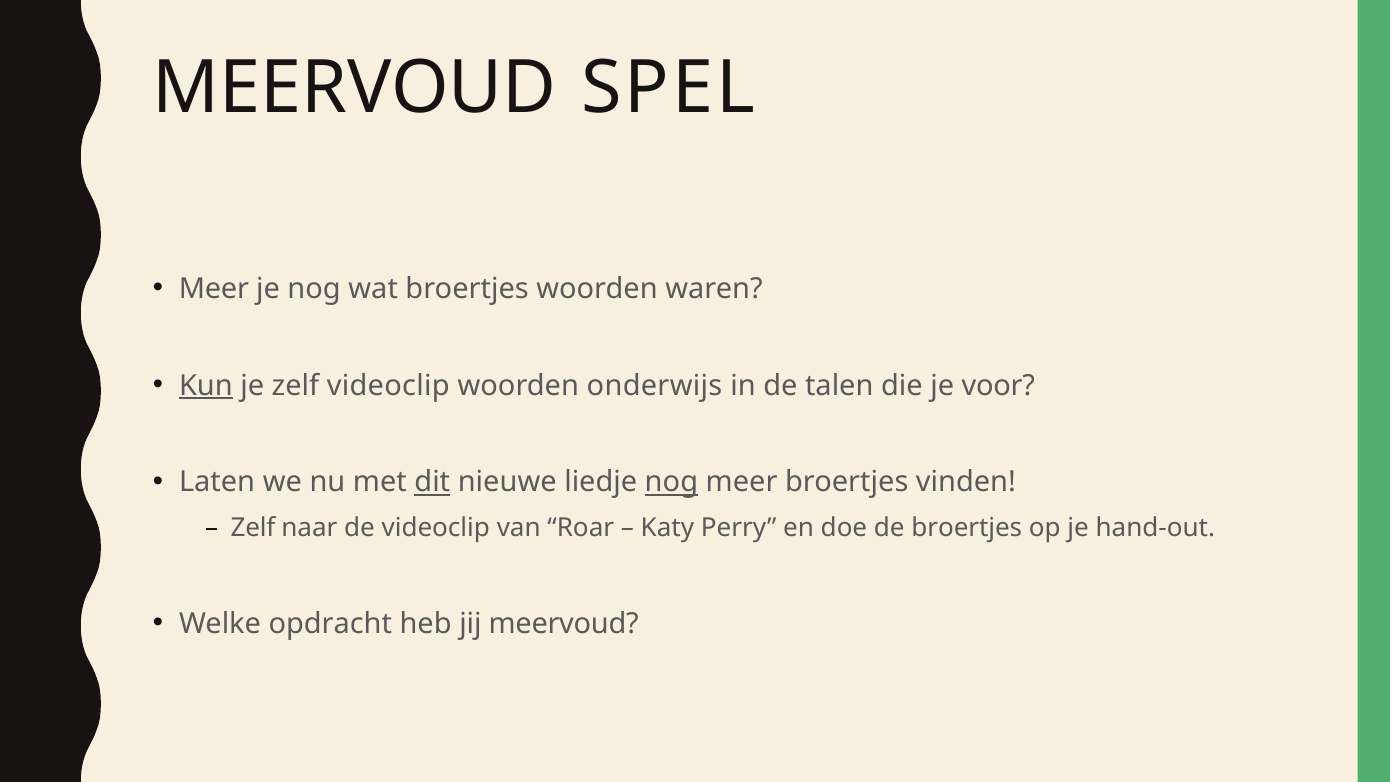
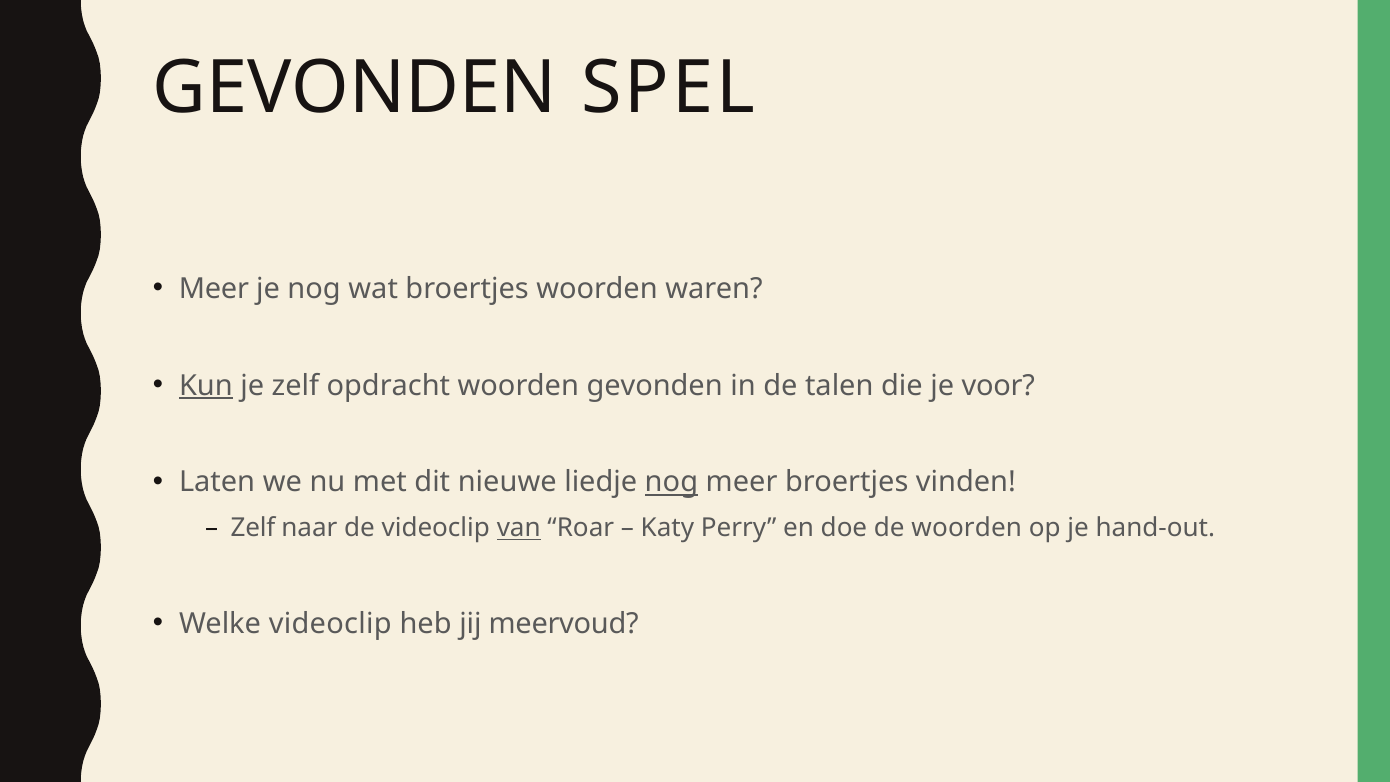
MEERVOUD at (355, 88): MEERVOUD -> GEVONDEN
zelf videoclip: videoclip -> opdracht
woorden onderwijs: onderwijs -> gevonden
dit underline: present -> none
van underline: none -> present
de broertjes: broertjes -> woorden
Welke opdracht: opdracht -> videoclip
